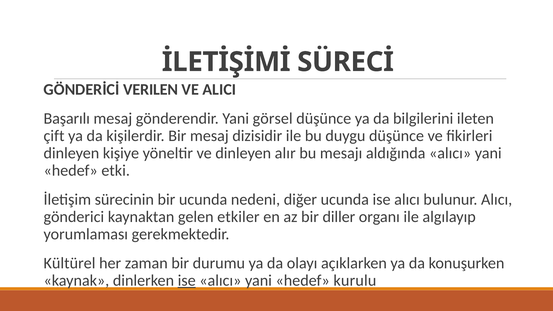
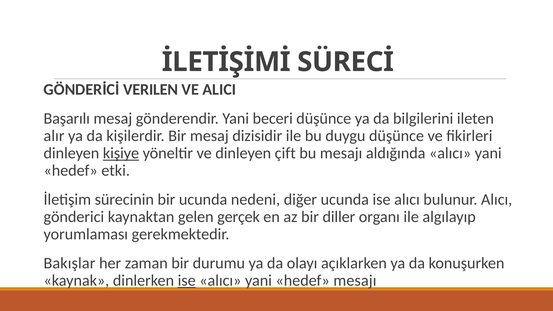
görsel: görsel -> beceri
çift: çift -> alır
kişiye underline: none -> present
alır: alır -> çift
etkiler: etkiler -> gerçek
Kültürel: Kültürel -> Bakışlar
hedef kurulu: kurulu -> mesajı
